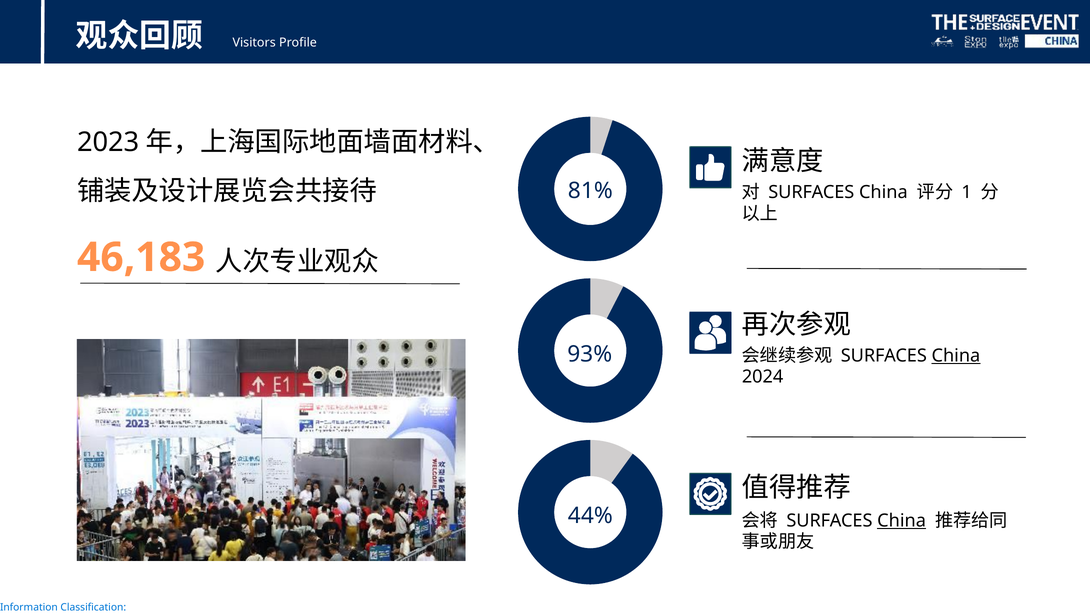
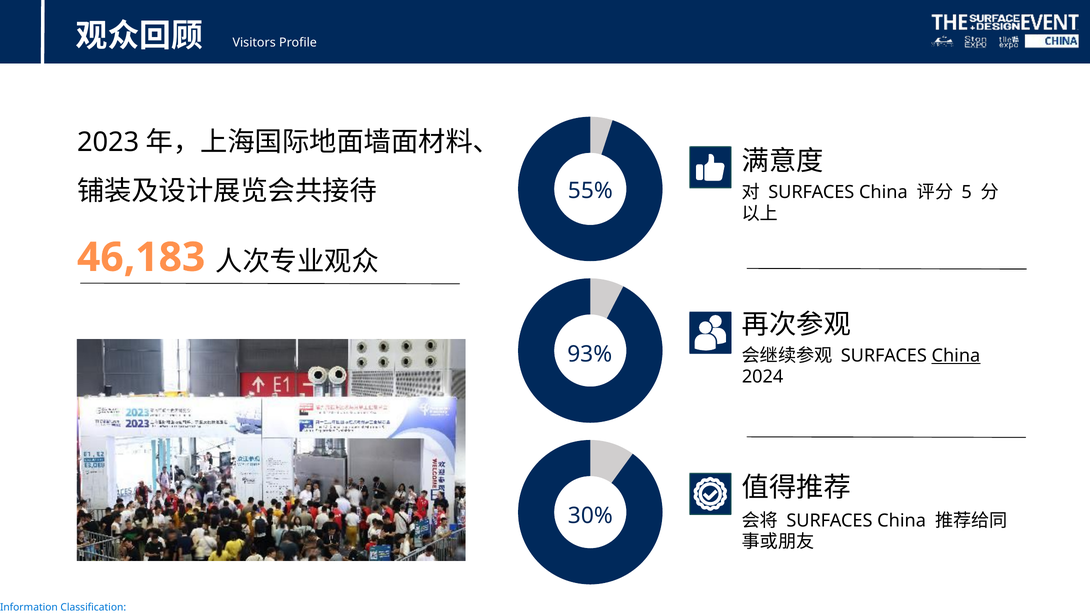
81%: 81% -> 55%
1: 1 -> 5
44%: 44% -> 30%
China at (902, 521) underline: present -> none
